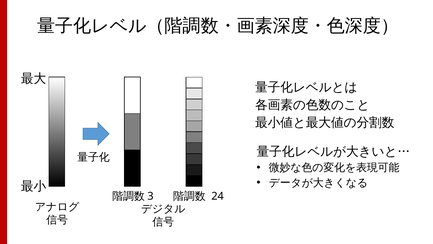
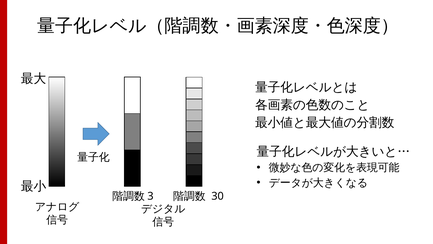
24: 24 -> 30
